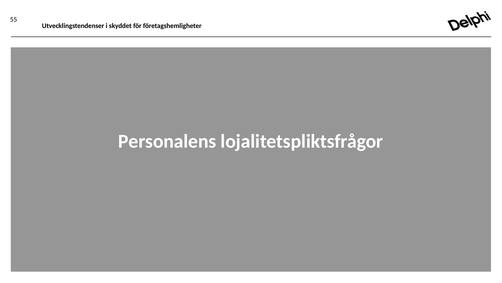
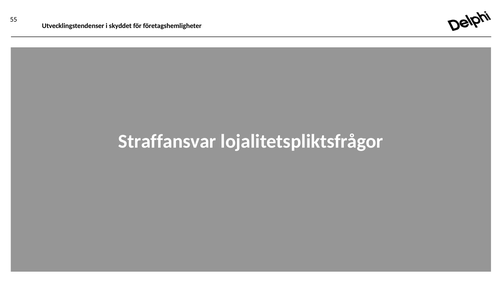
Personalens: Personalens -> Straffansvar
